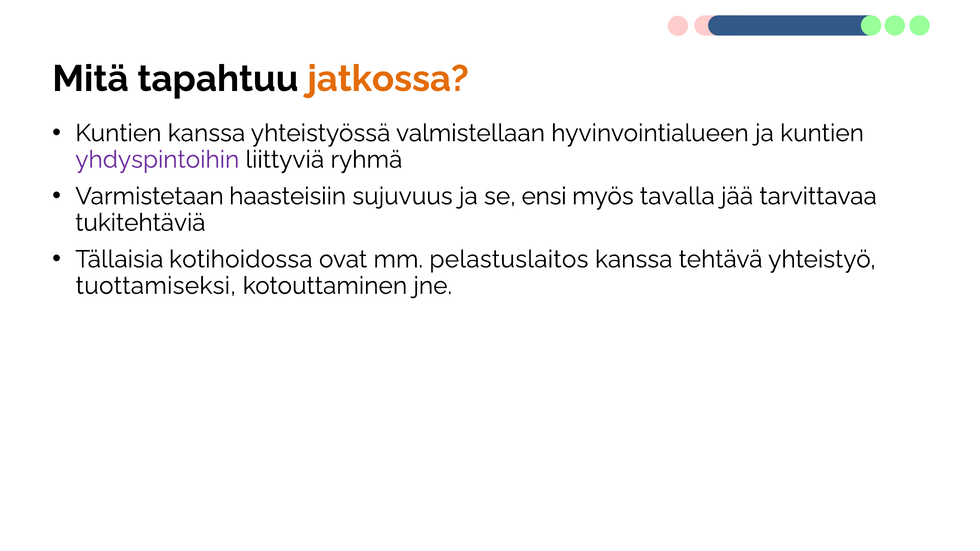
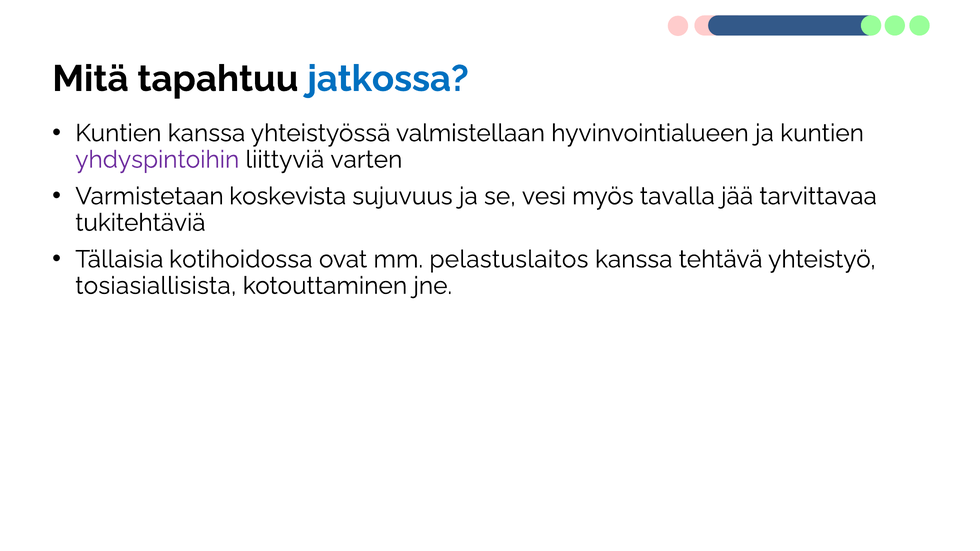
jatkossa colour: orange -> blue
ryhmä: ryhmä -> varten
haasteisiin: haasteisiin -> koskevista
ensi: ensi -> vesi
tuottamiseksi: tuottamiseksi -> tosiasiallisista
